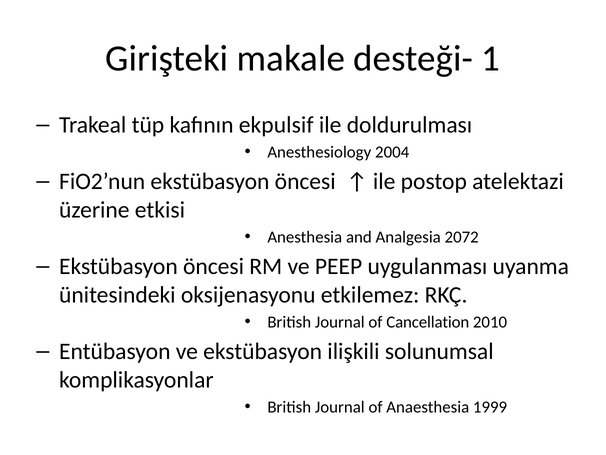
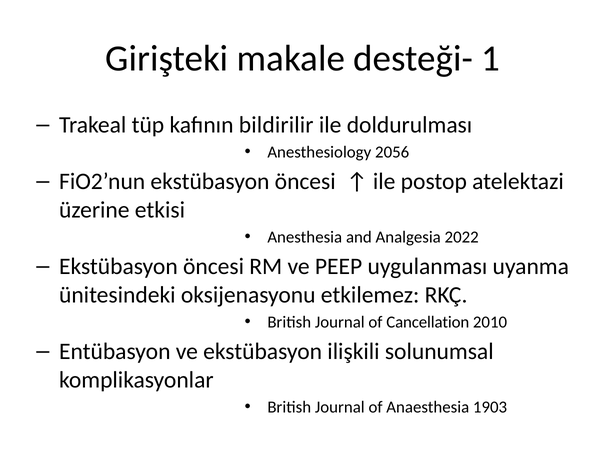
ekpulsif: ekpulsif -> bildirilir
2004: 2004 -> 2056
2072: 2072 -> 2022
1999: 1999 -> 1903
